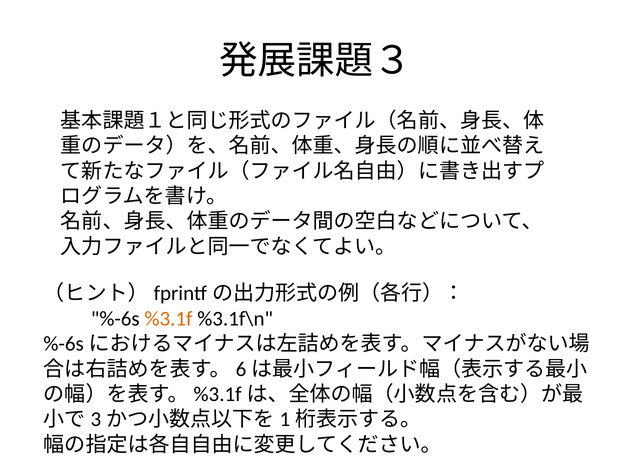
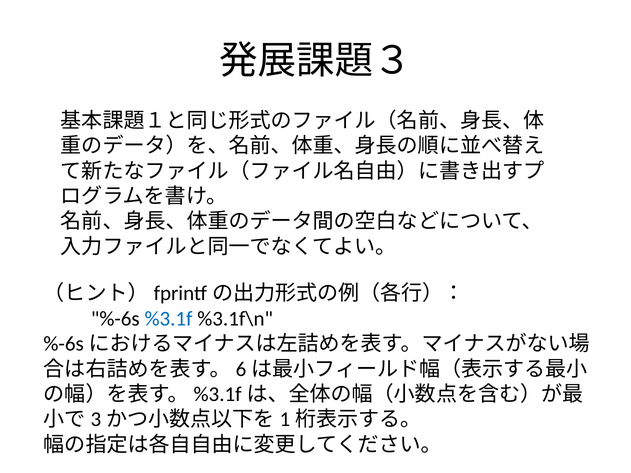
%3.1f colour: orange -> blue
